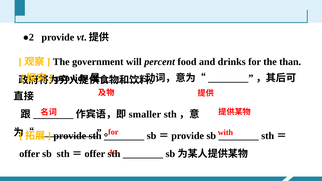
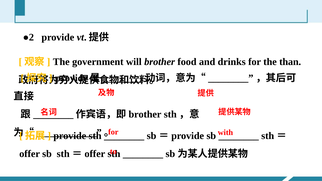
will percent: percent -> brother
smaller at (145, 114): smaller -> brother
